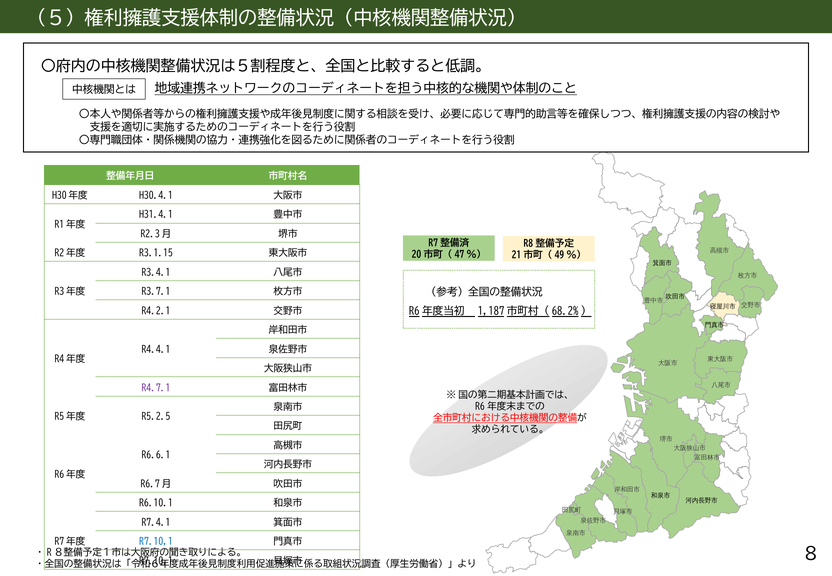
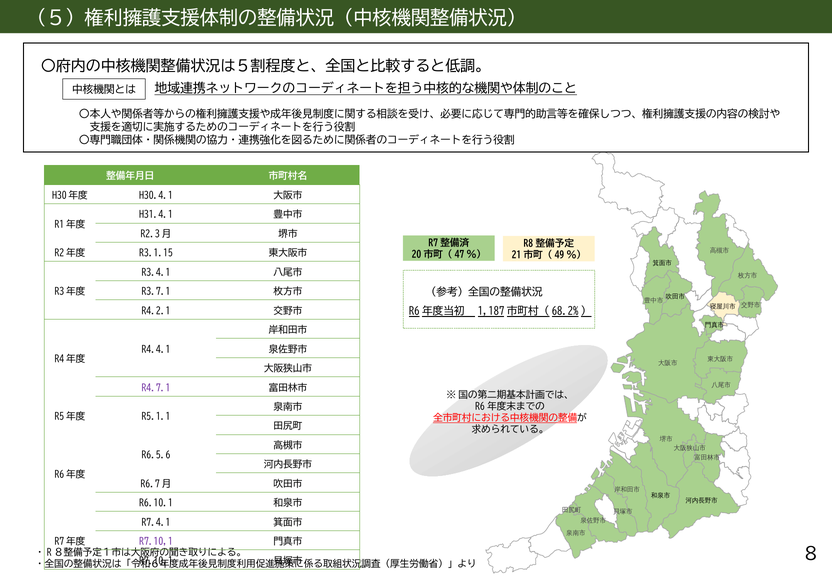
R5.2.5: R5.2.5 -> R5.1.1
R6.6.1: R6.6.1 -> R6.5.6
R7.10,1 at (156, 542) colour: blue -> purple
